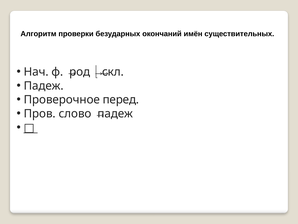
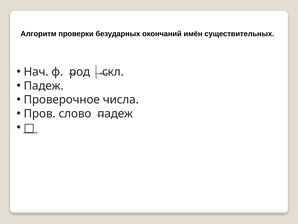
перед: перед -> числа
